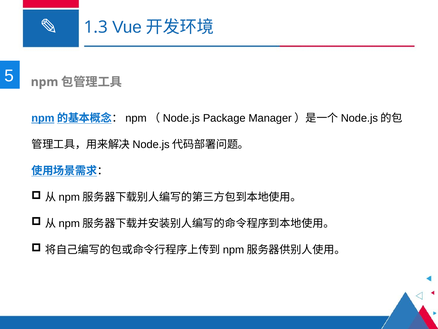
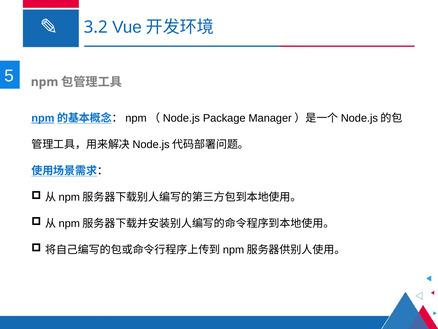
1.3: 1.3 -> 3.2
